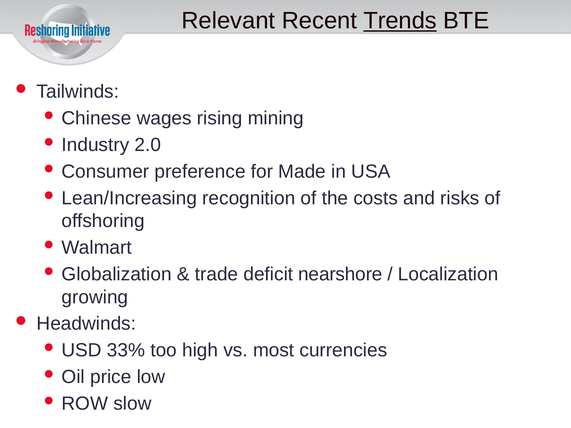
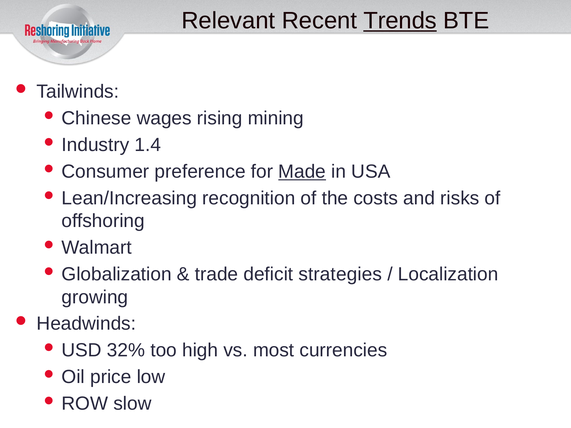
2.0: 2.0 -> 1.4
Made underline: none -> present
nearshore: nearshore -> strategies
33%: 33% -> 32%
